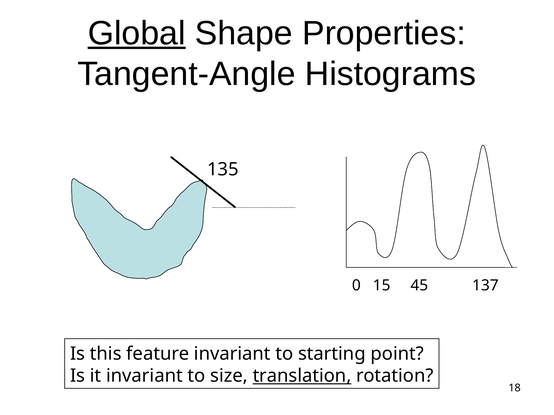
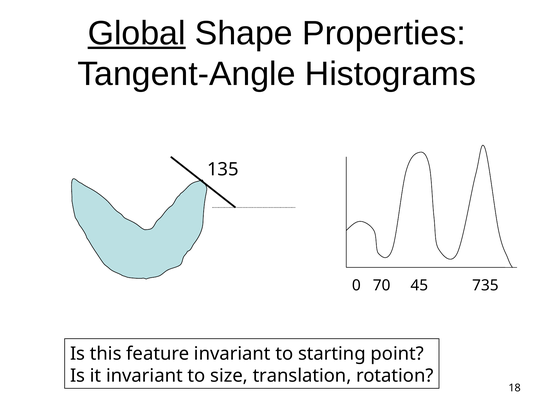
15: 15 -> 70
137: 137 -> 735
translation underline: present -> none
